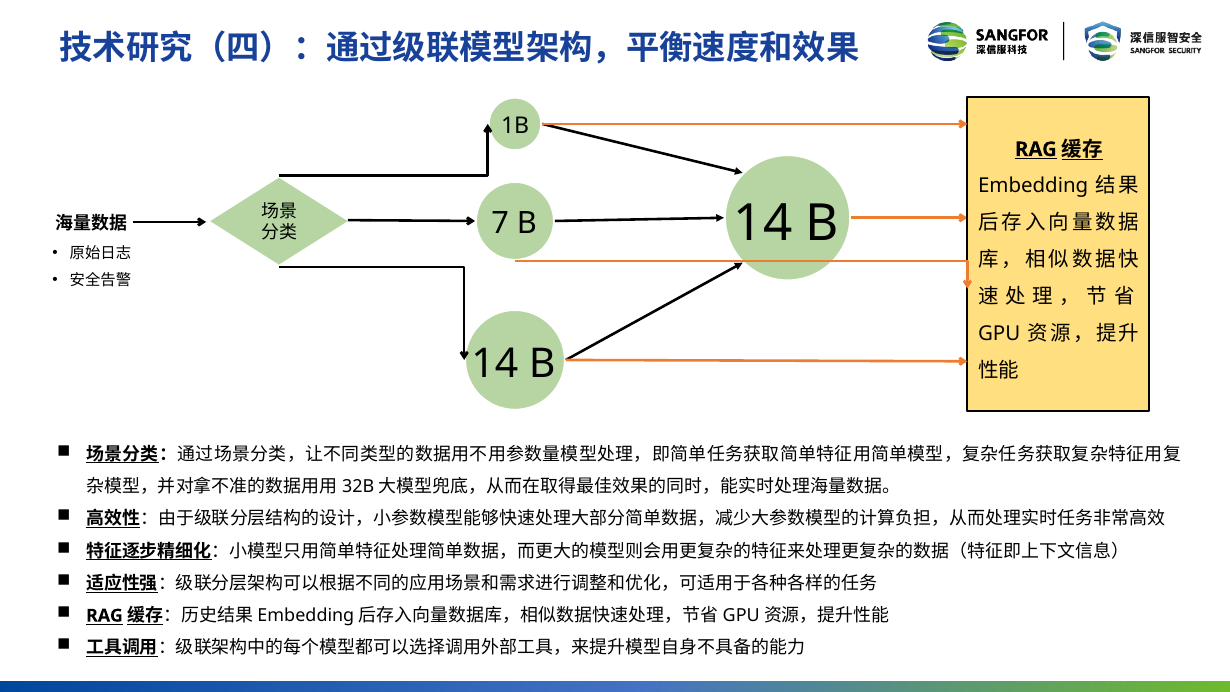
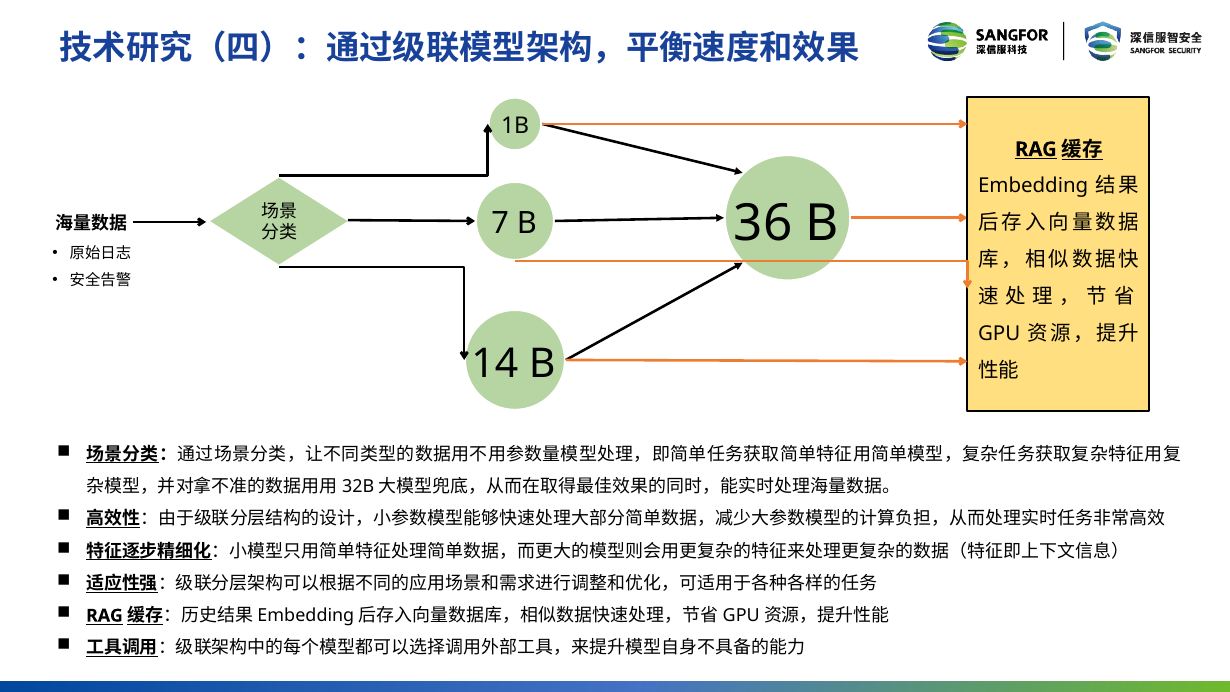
14 at (763, 223): 14 -> 36
